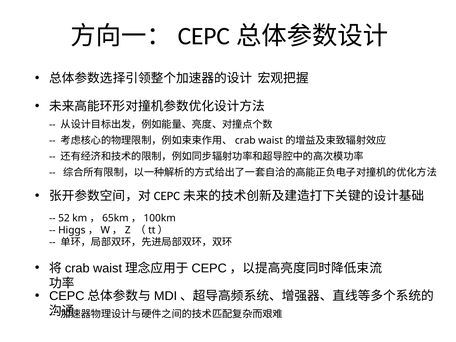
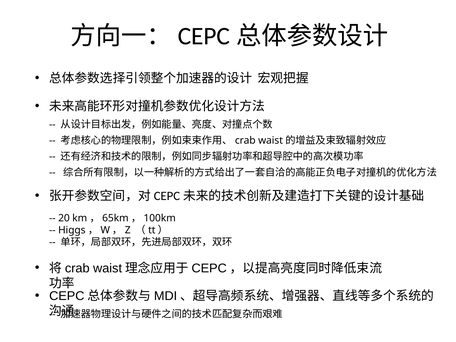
52: 52 -> 20
